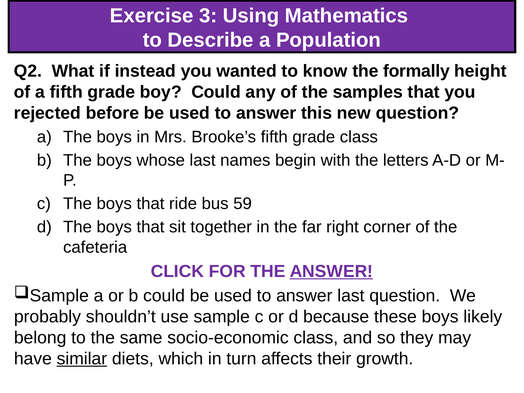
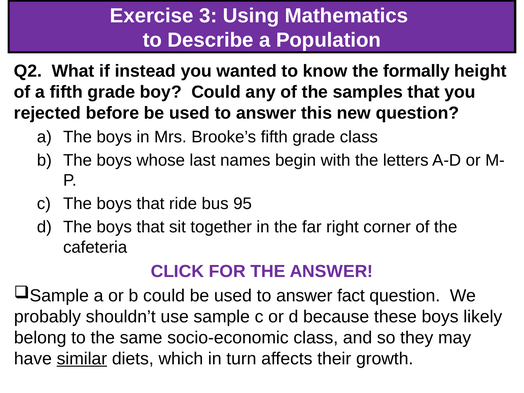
59: 59 -> 95
ANSWER at (331, 271) underline: present -> none
answer last: last -> fact
